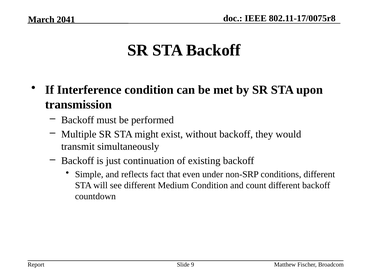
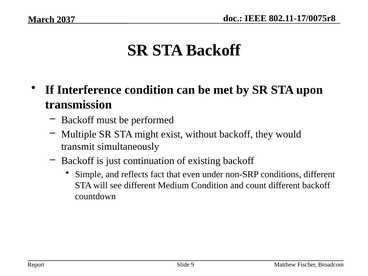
2041: 2041 -> 2037
